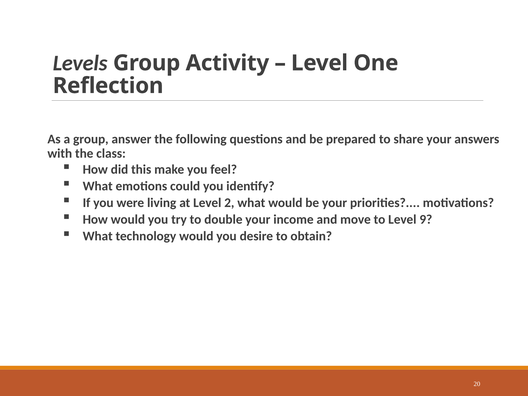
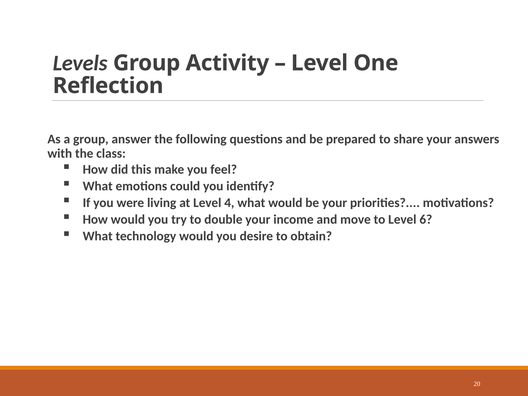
2: 2 -> 4
9: 9 -> 6
